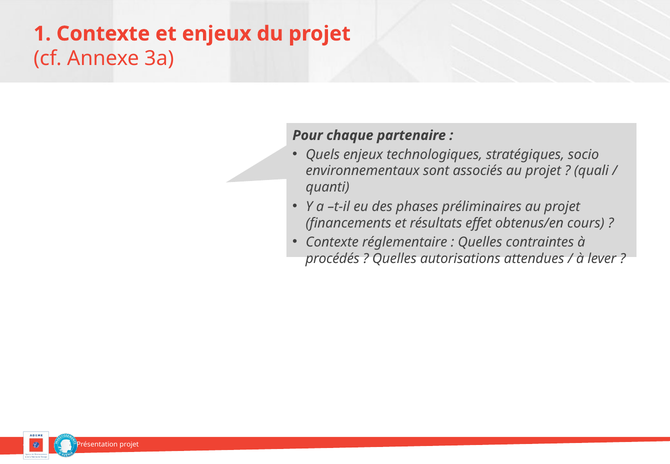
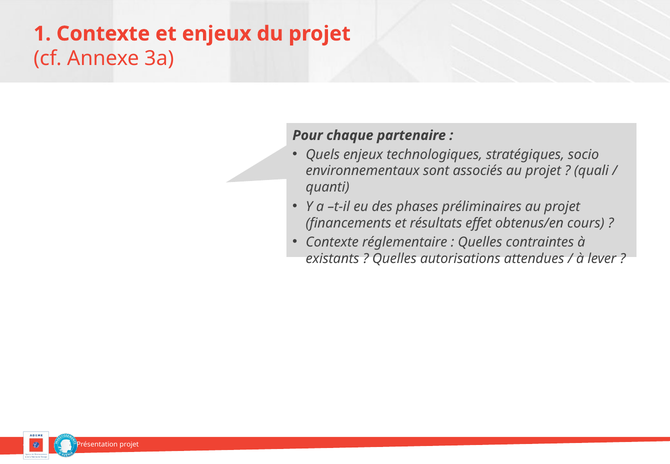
procédés: procédés -> existants
